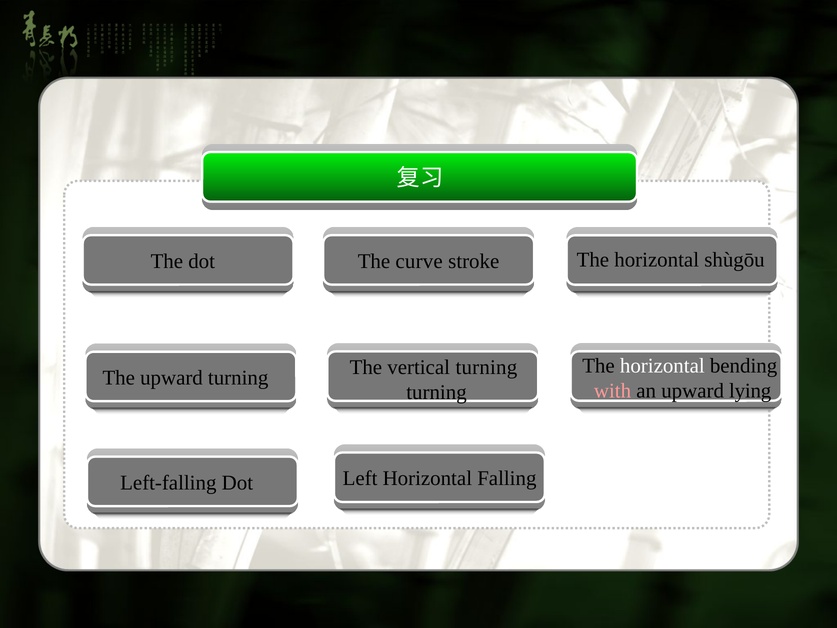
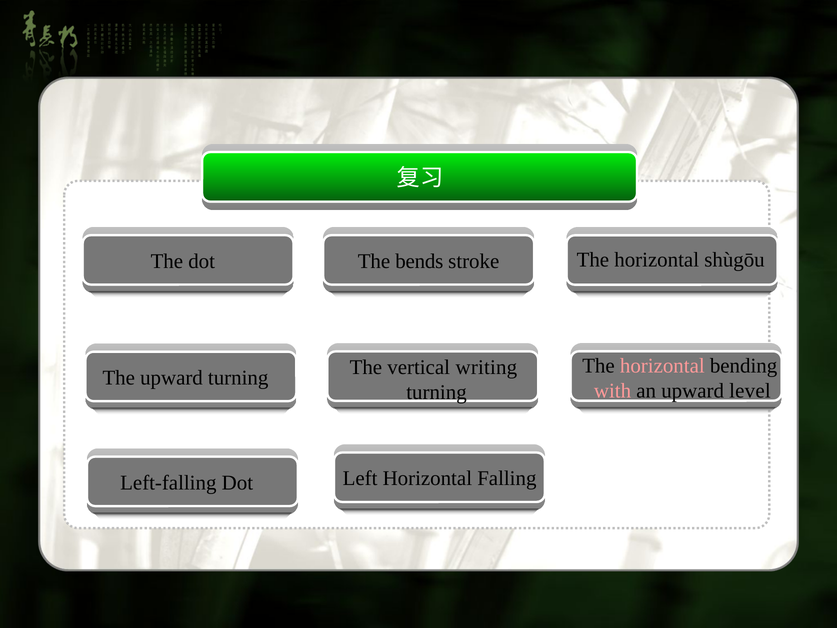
curve: curve -> bends
horizontal at (662, 366) colour: white -> pink
vertical turning: turning -> writing
lying: lying -> level
